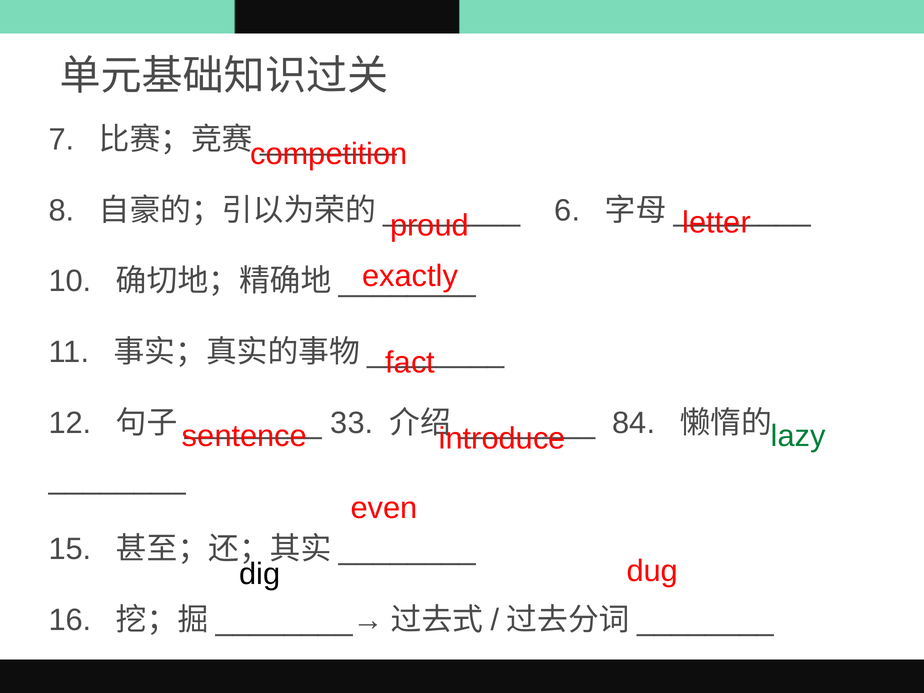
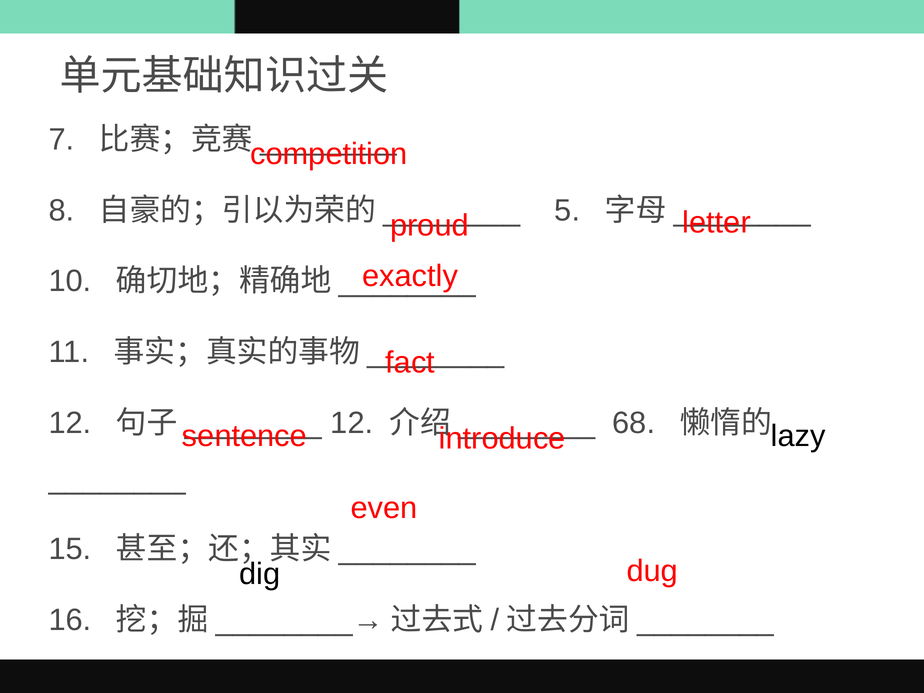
6: 6 -> 5
33 at (352, 423): 33 -> 12
84: 84 -> 68
lazy colour: green -> black
